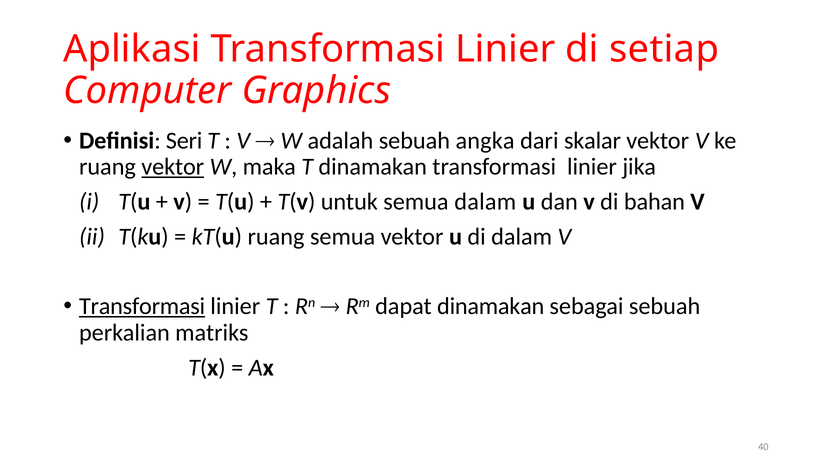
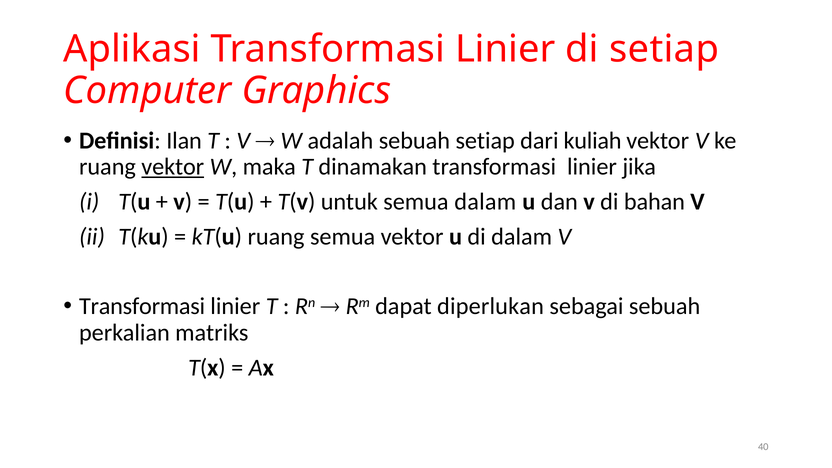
Seri: Seri -> Ilan
sebuah angka: angka -> setiap
skalar: skalar -> kuliah
Transformasi at (142, 306) underline: present -> none
dapat dinamakan: dinamakan -> diperlukan
